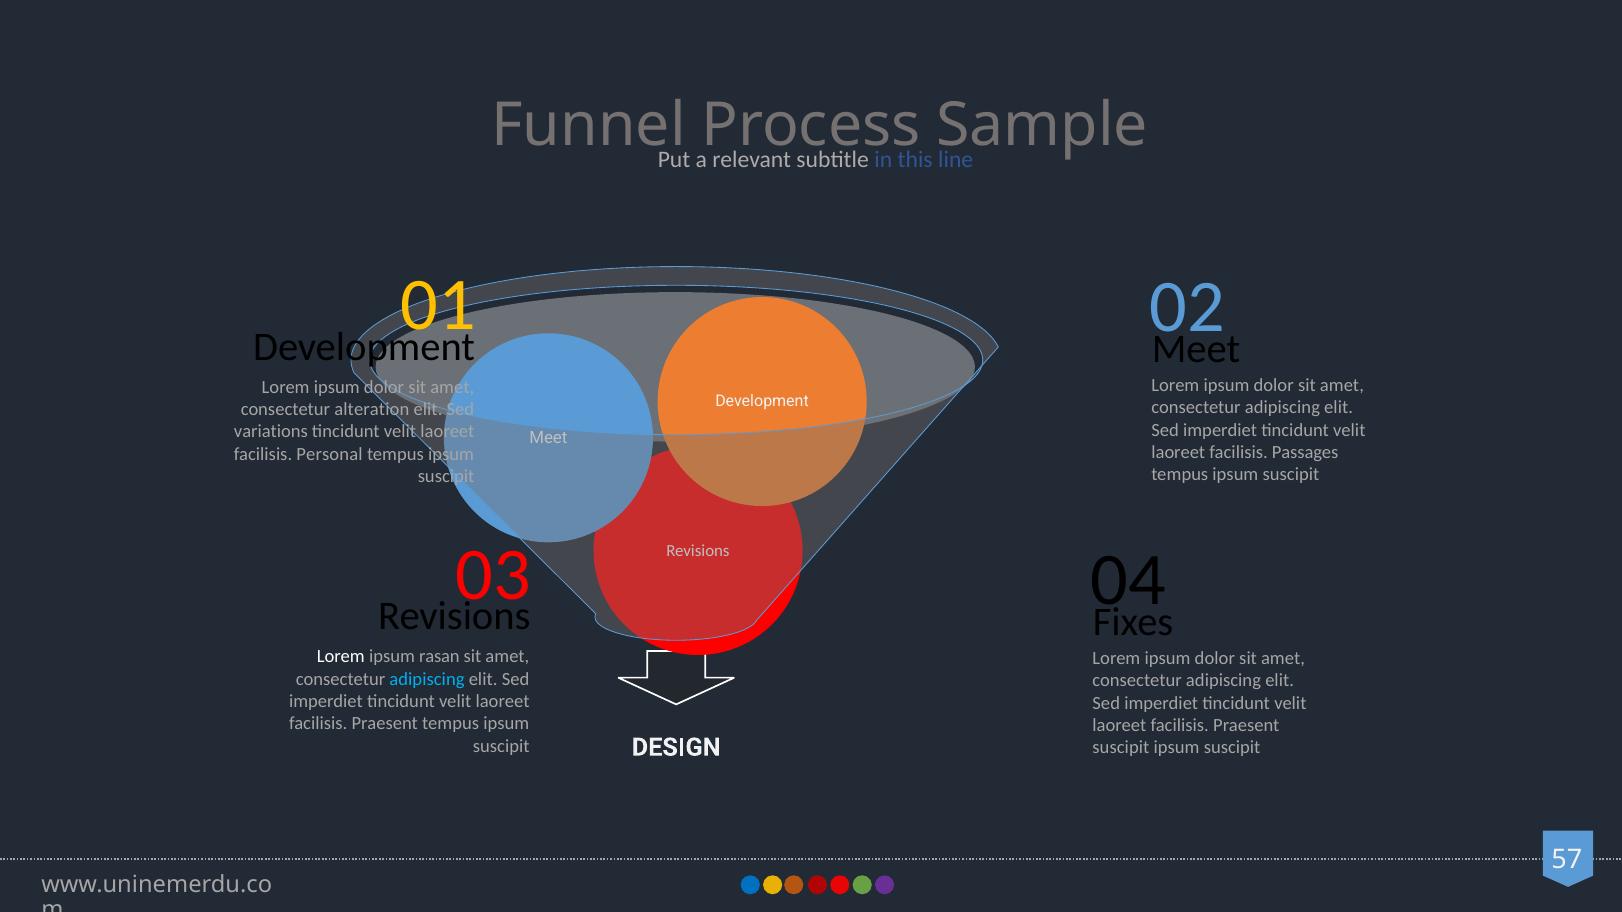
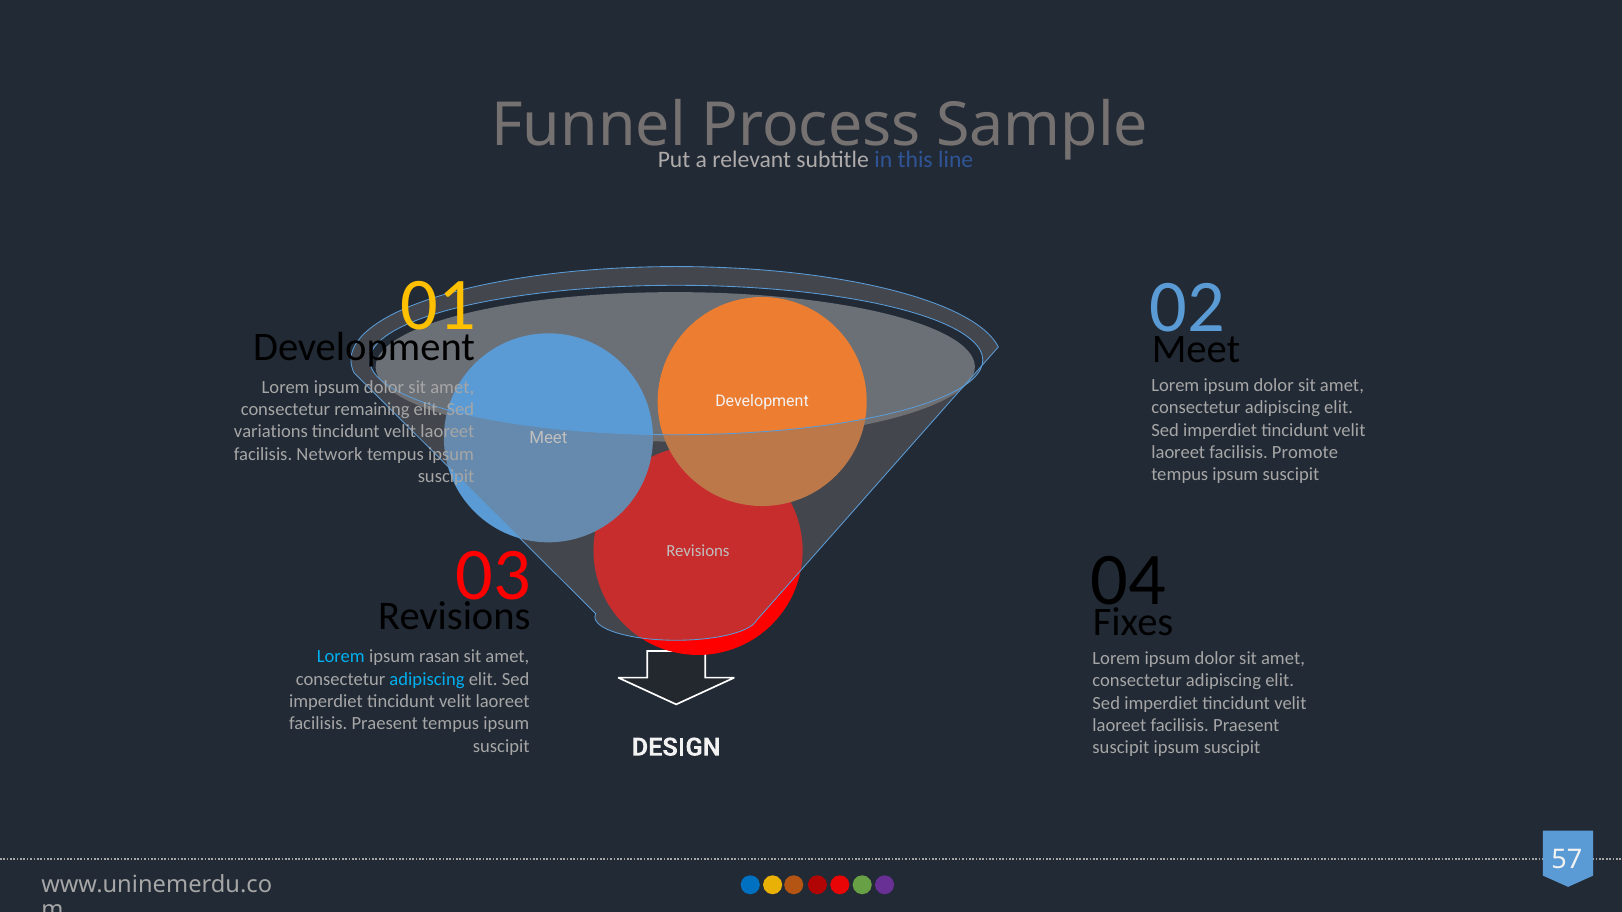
alteration: alteration -> remaining
Passages: Passages -> Promote
Personal: Personal -> Network
Lorem at (341, 657) colour: white -> light blue
